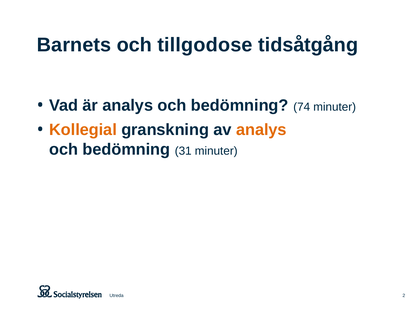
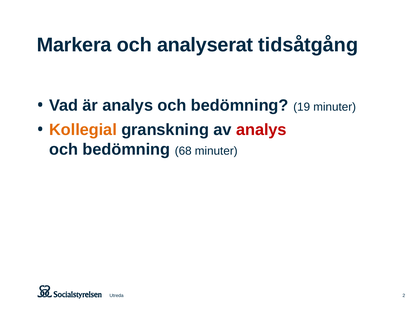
Barnets: Barnets -> Markera
tillgodose: tillgodose -> analyserat
74: 74 -> 19
analys at (261, 129) colour: orange -> red
31: 31 -> 68
